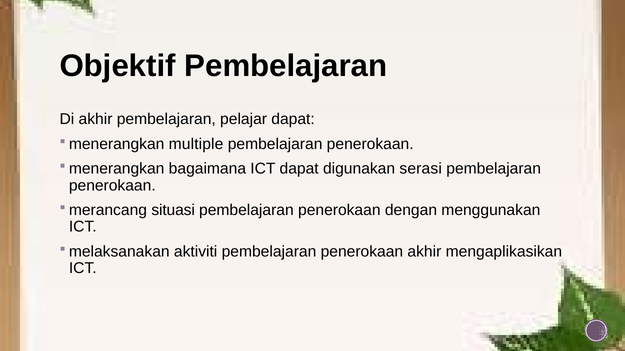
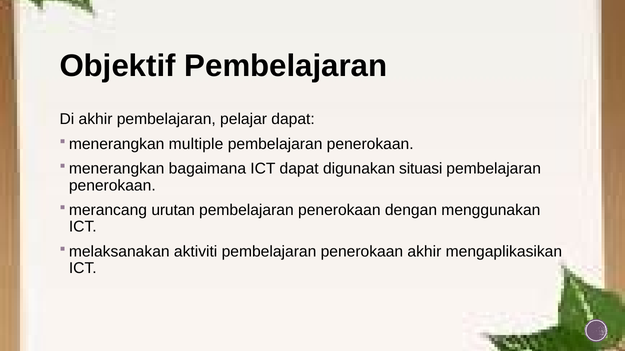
serasi: serasi -> situasi
situasi: situasi -> urutan
